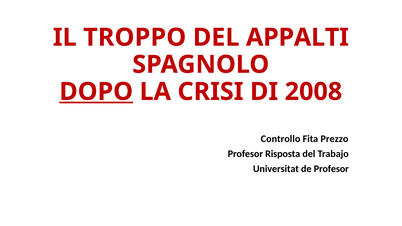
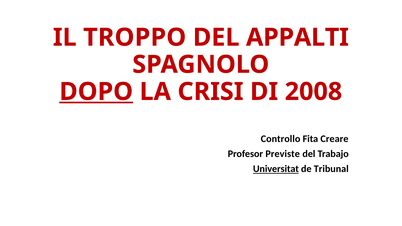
Prezzo: Prezzo -> Creare
Risposta: Risposta -> Previste
Universitat underline: none -> present
de Profesor: Profesor -> Tribunal
